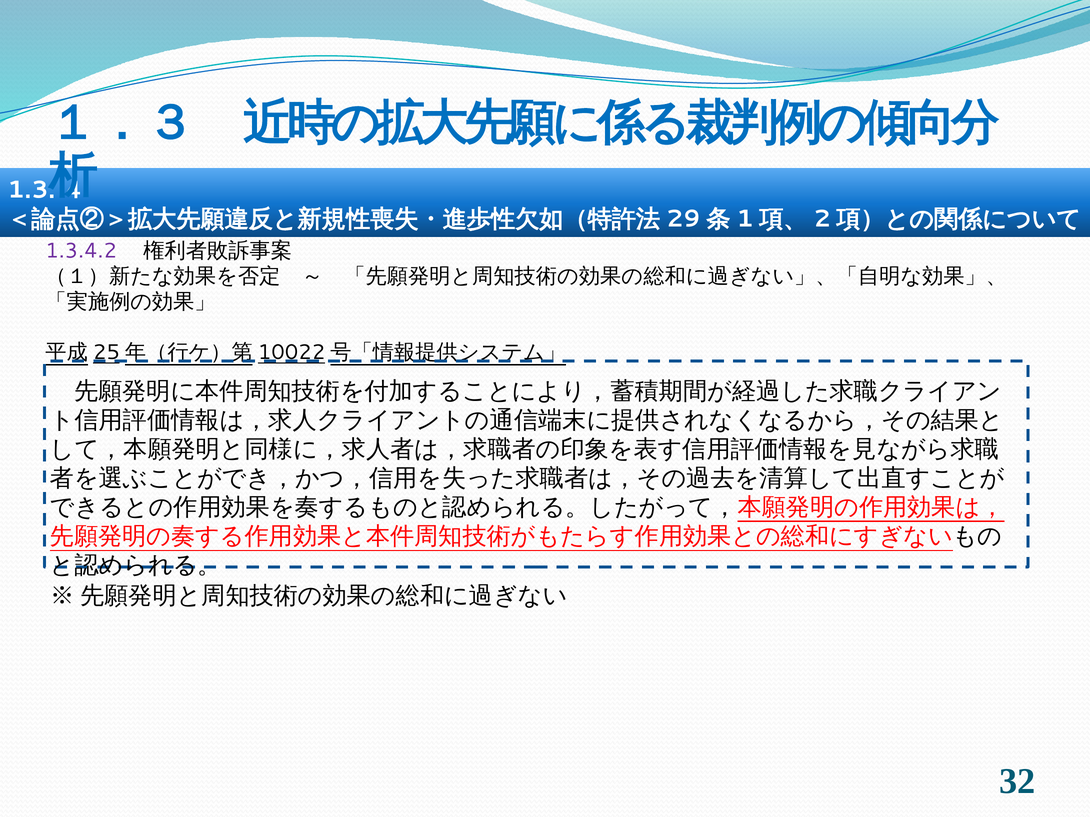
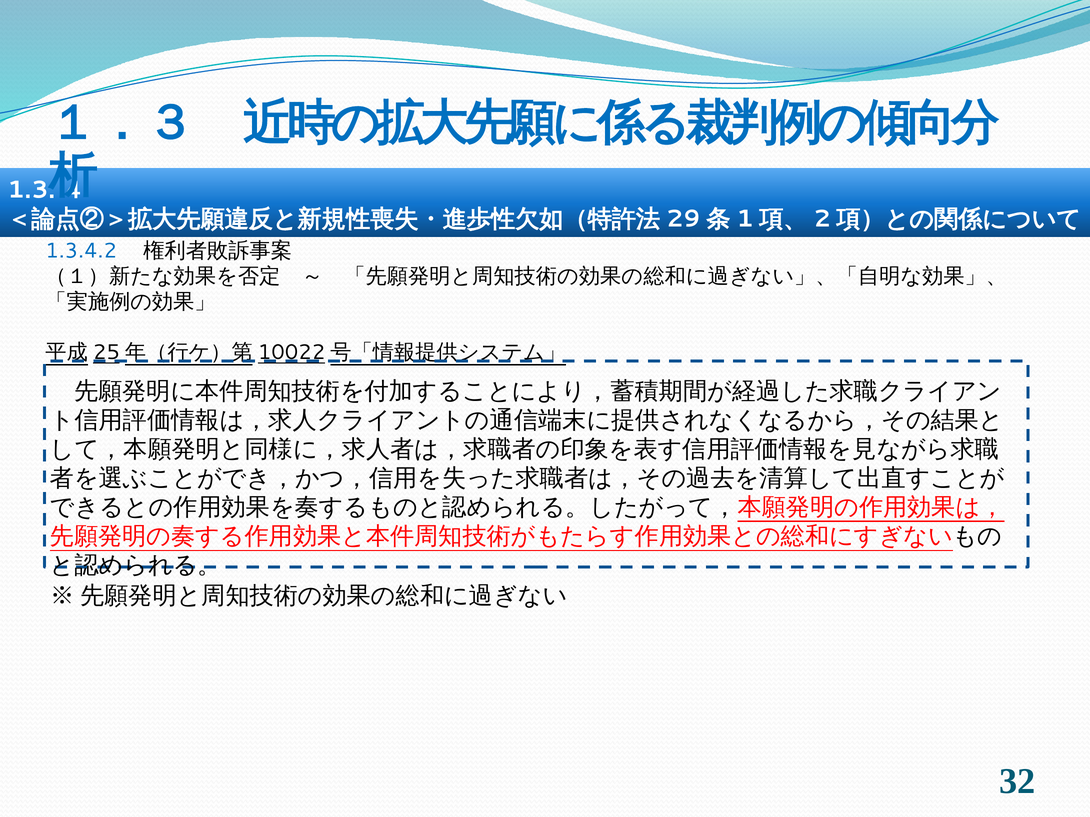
1.3.4.2 colour: purple -> blue
